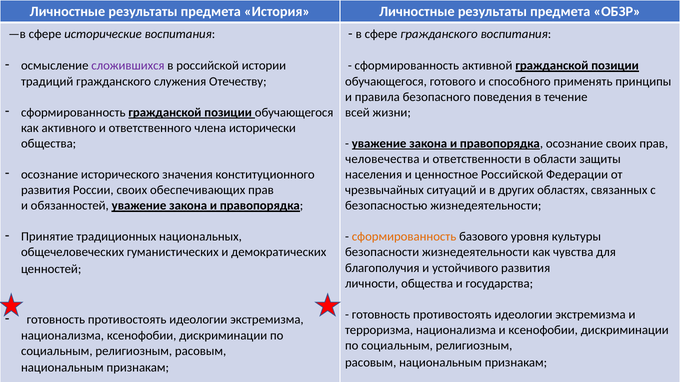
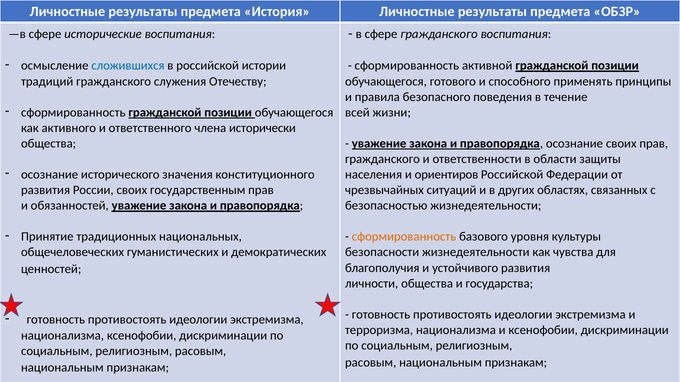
сложившихся colour: purple -> blue
человечества at (382, 159): человечества -> гражданского
ценностное: ценностное -> ориентиров
обеспечивающих: обеспечивающих -> государственным
